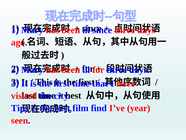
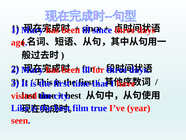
Tips: Tips -> Like
find: find -> true
